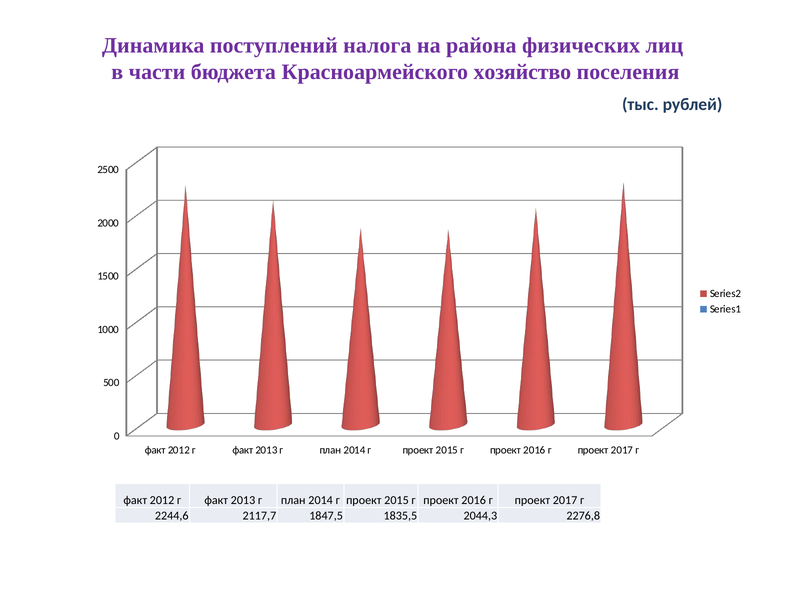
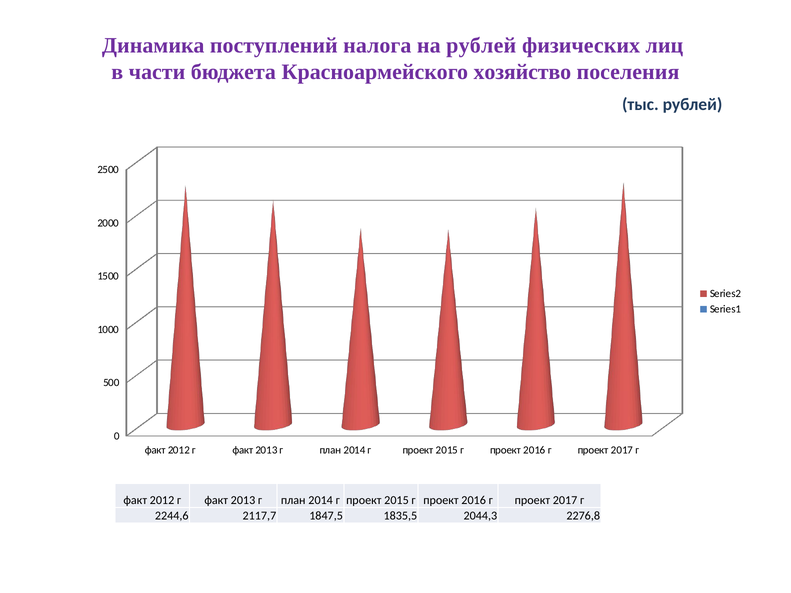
на района: района -> рублей
